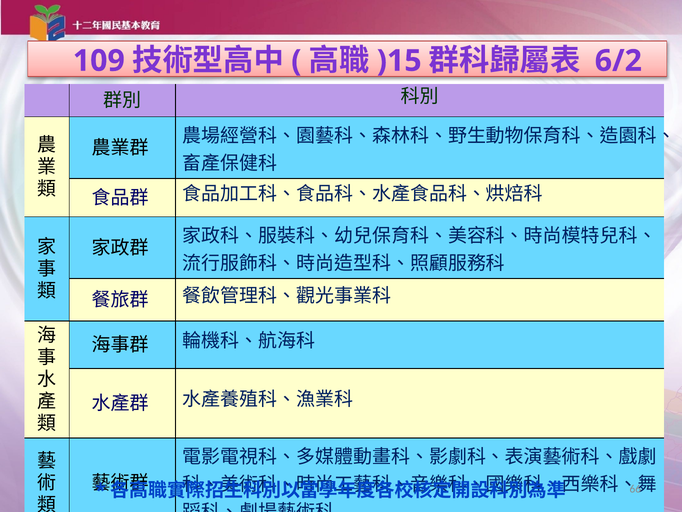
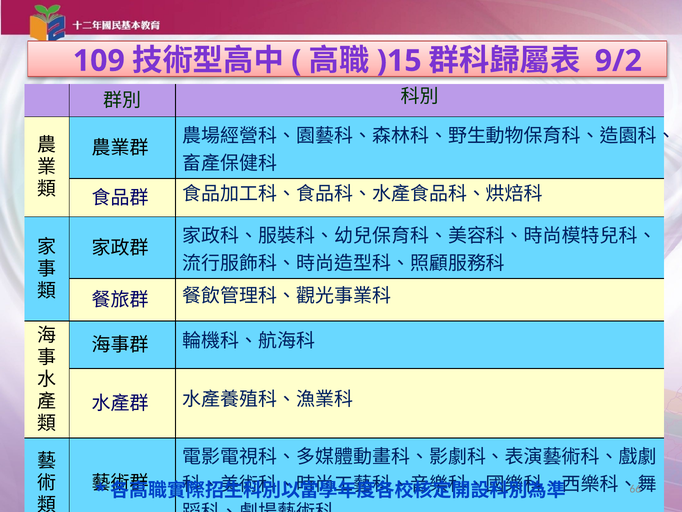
6/2: 6/2 -> 9/2
